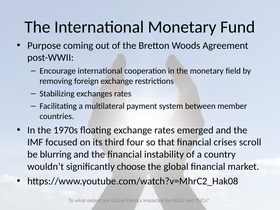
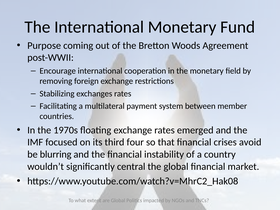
scroll: scroll -> avoid
choose: choose -> central
